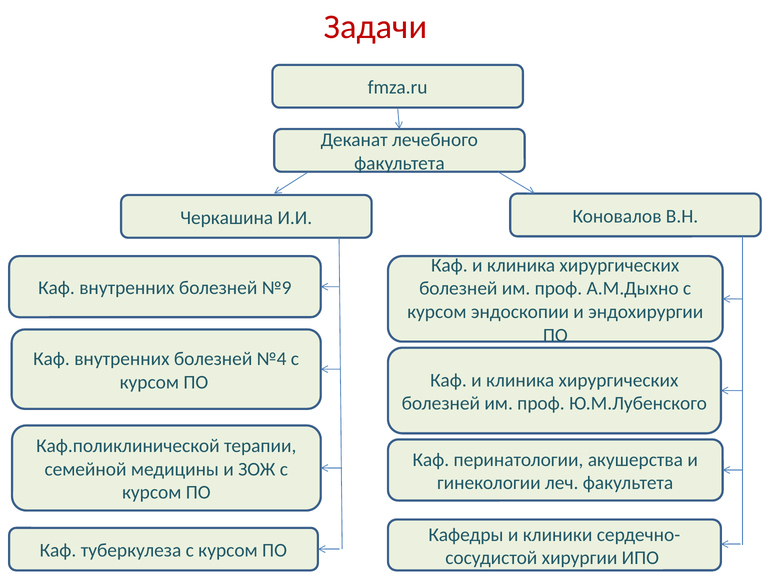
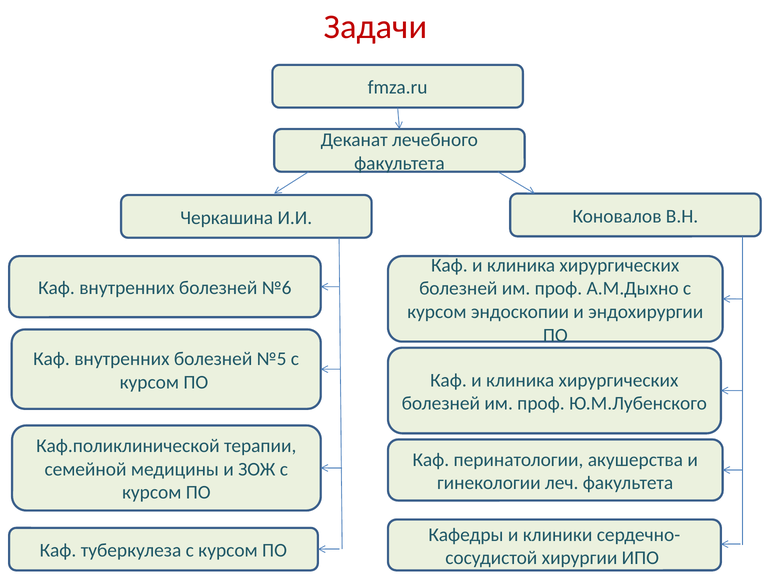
№9: №9 -> №6
№4: №4 -> №5
